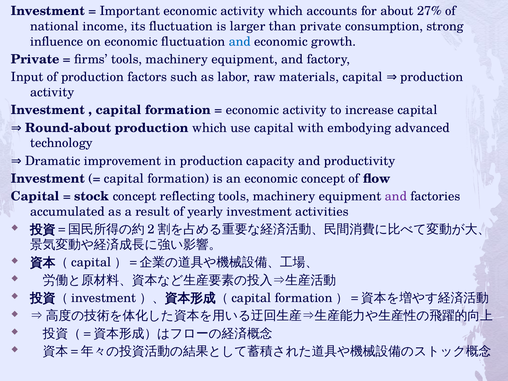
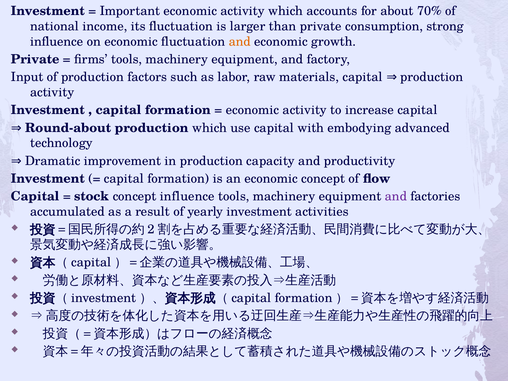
27%: 27% -> 70%
and at (240, 41) colour: blue -> orange
concept reflecting: reflecting -> influence
